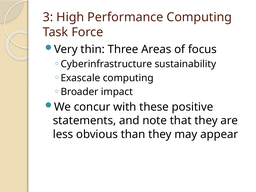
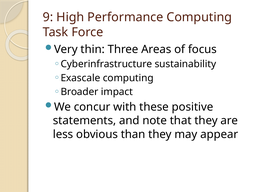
3: 3 -> 9
